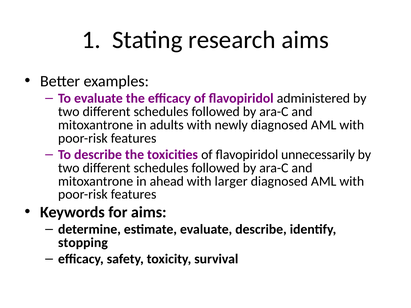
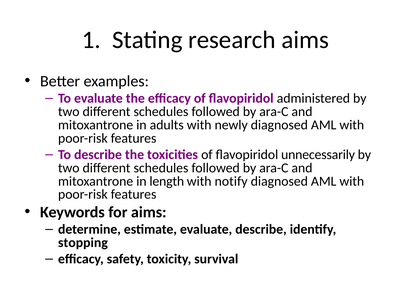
ahead: ahead -> length
larger: larger -> notify
